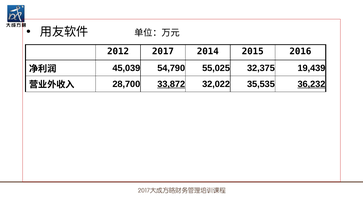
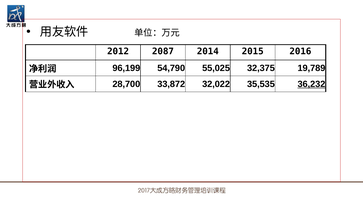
2017: 2017 -> 2087
45,039: 45,039 -> 96,199
19,439: 19,439 -> 19,789
33,872 underline: present -> none
